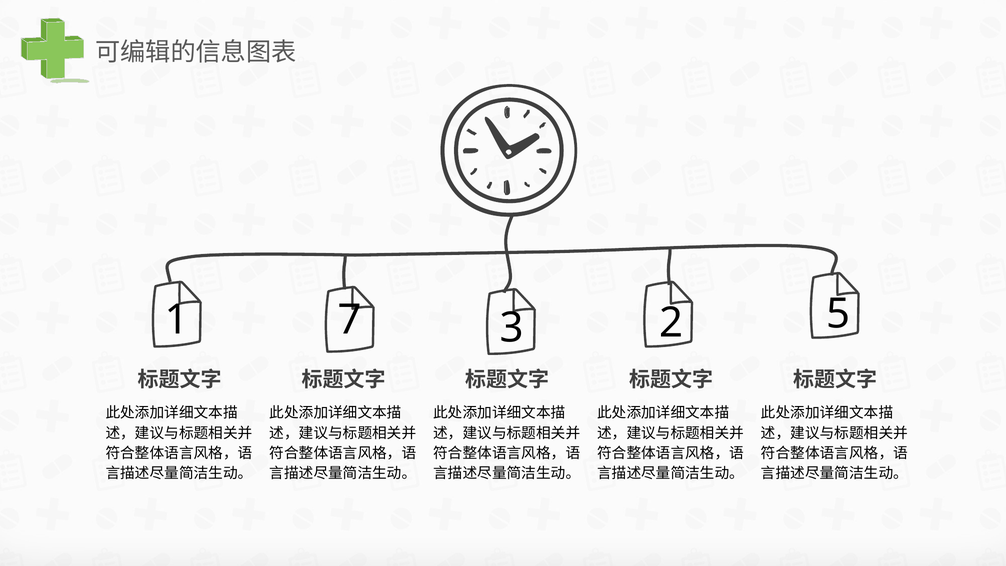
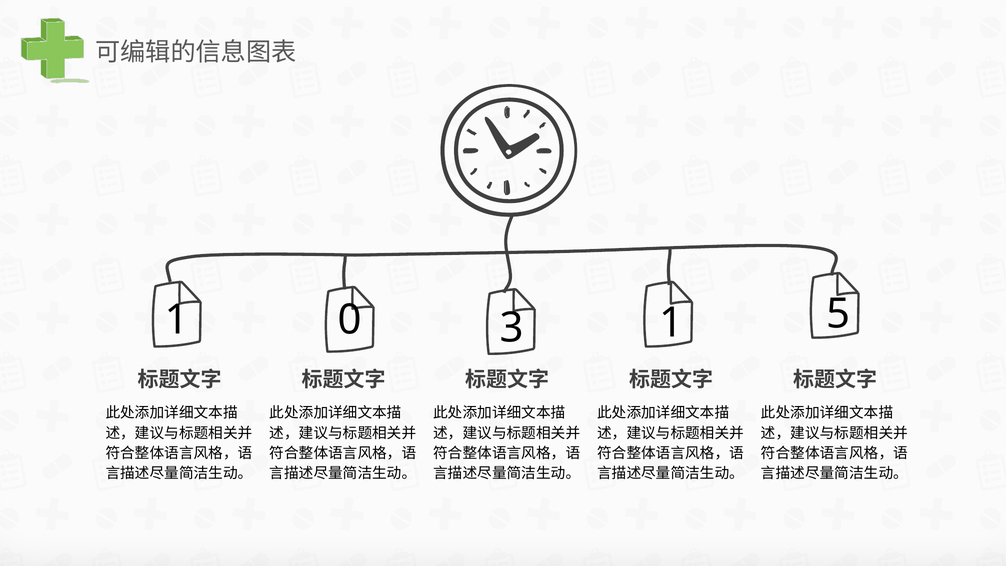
7: 7 -> 0
3 2: 2 -> 1
